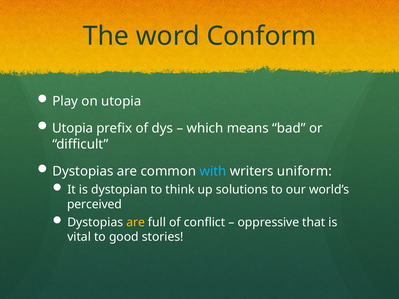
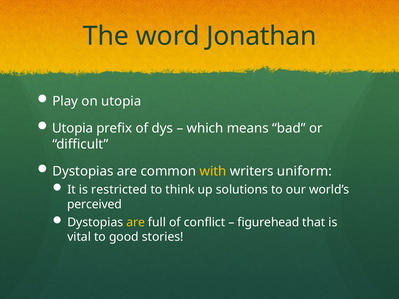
Conform: Conform -> Jonathan
with colour: light blue -> yellow
dystopian: dystopian -> restricted
oppressive: oppressive -> figurehead
